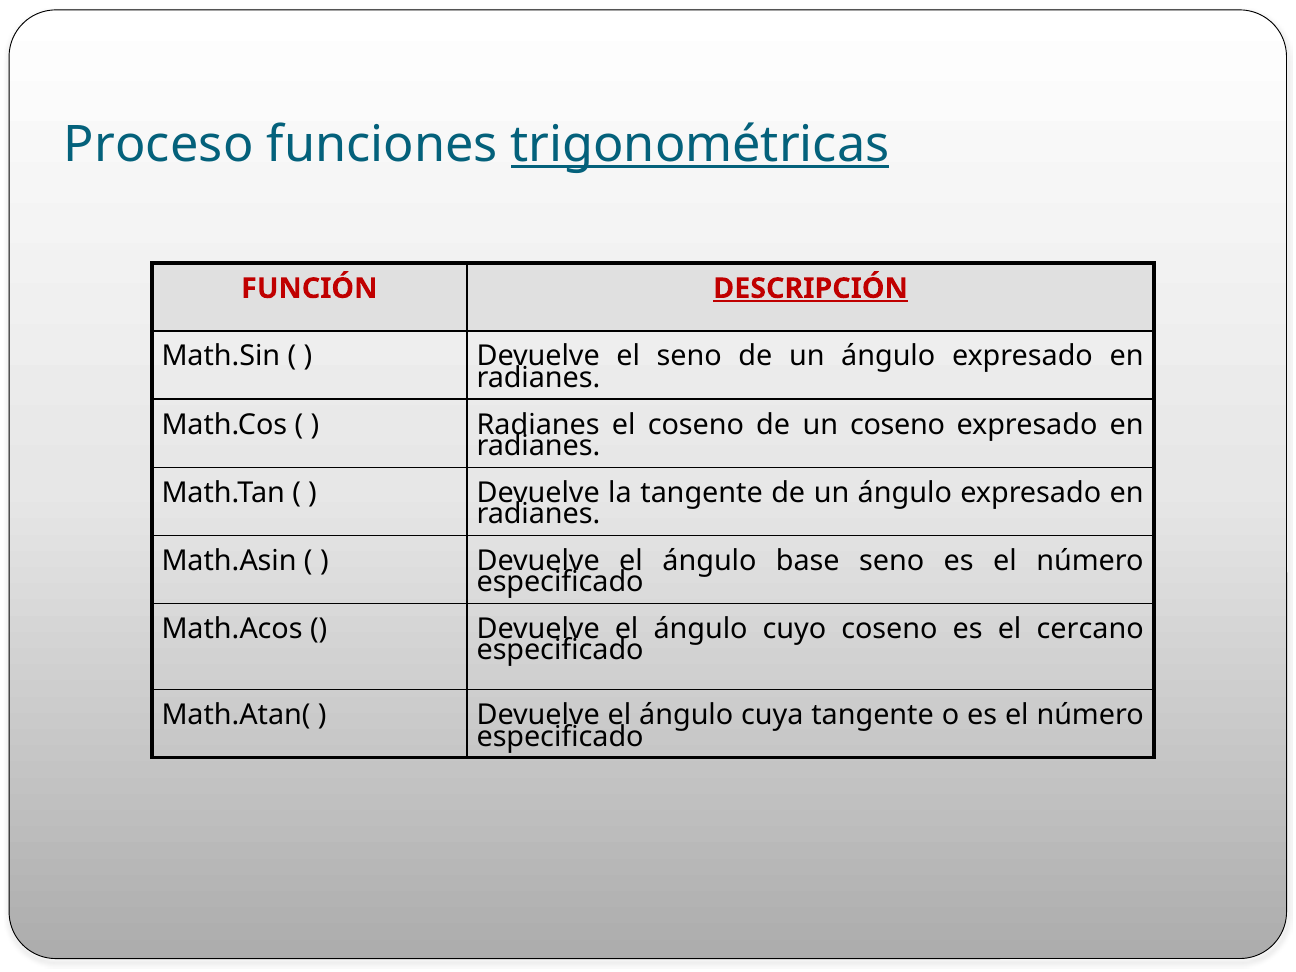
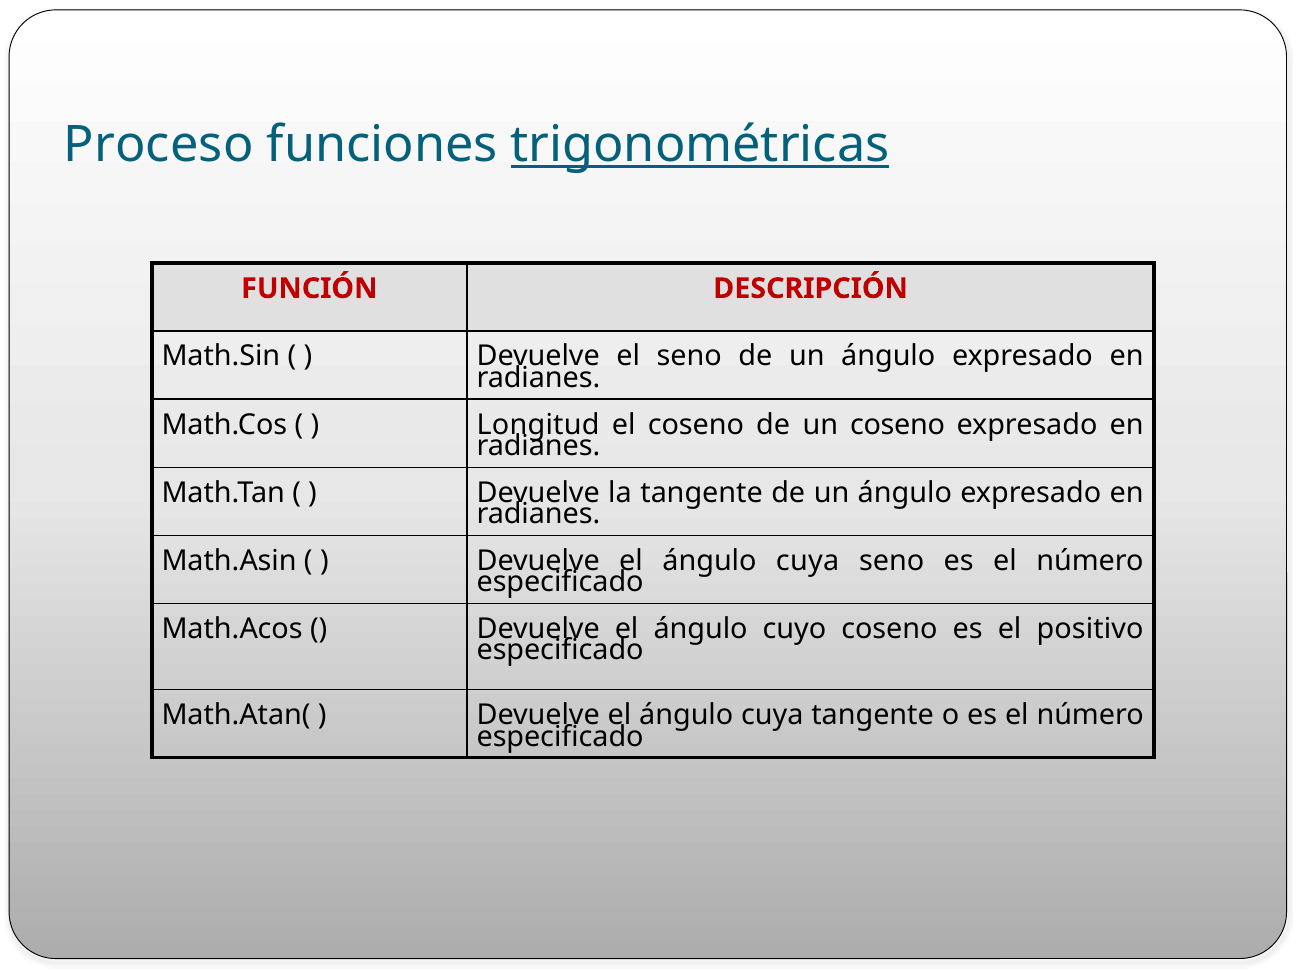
DESCRIPCIÓN underline: present -> none
Radianes at (538, 425): Radianes -> Longitud
base at (808, 561): base -> cuya
cercano: cercano -> positivo
